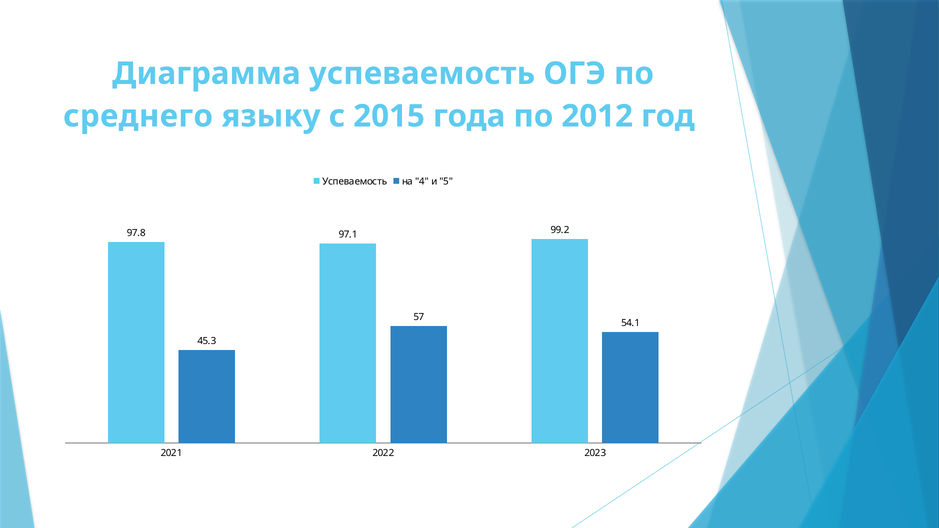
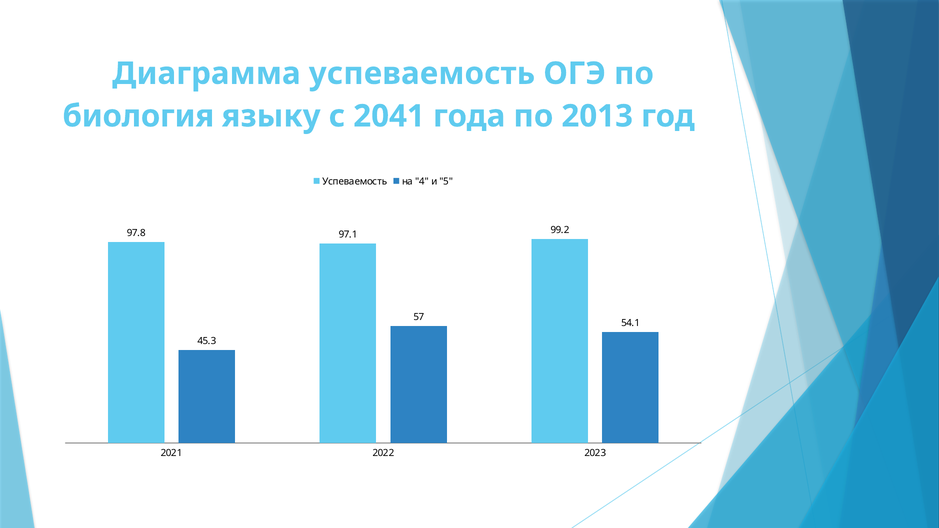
среднего: среднего -> биология
2015: 2015 -> 2041
2012: 2012 -> 2013
